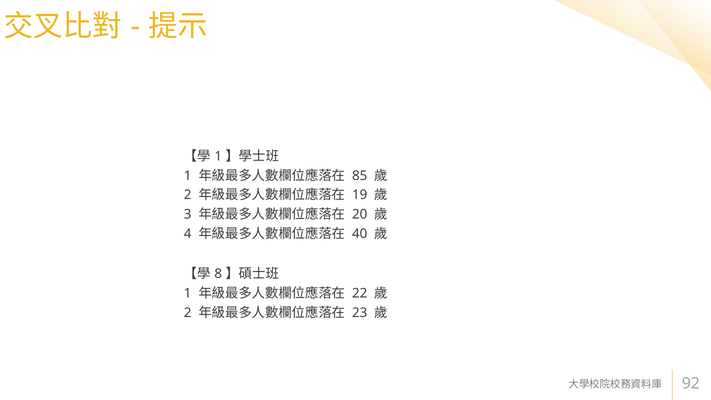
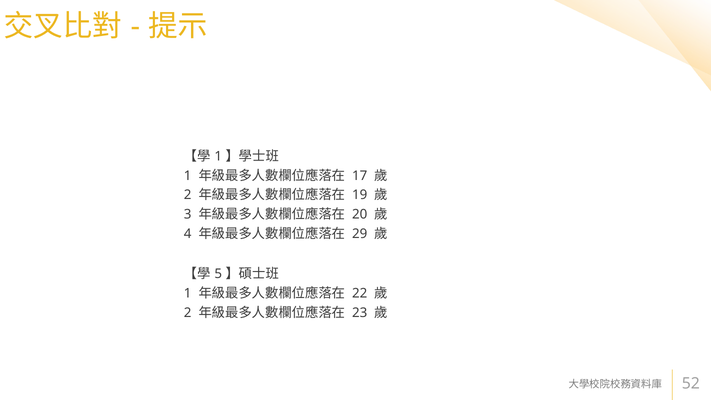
85: 85 -> 17
40: 40 -> 29
8: 8 -> 5
92: 92 -> 52
